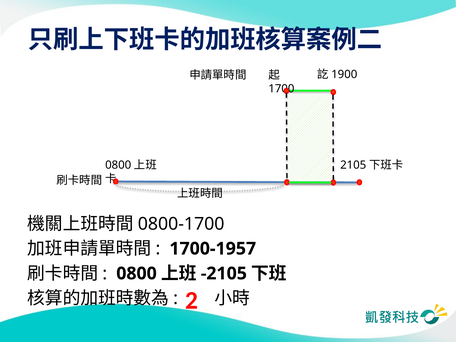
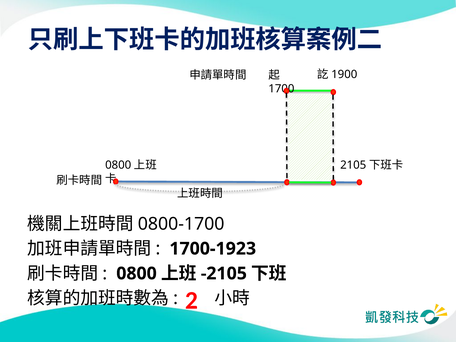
1700-1957: 1700-1957 -> 1700-1923
